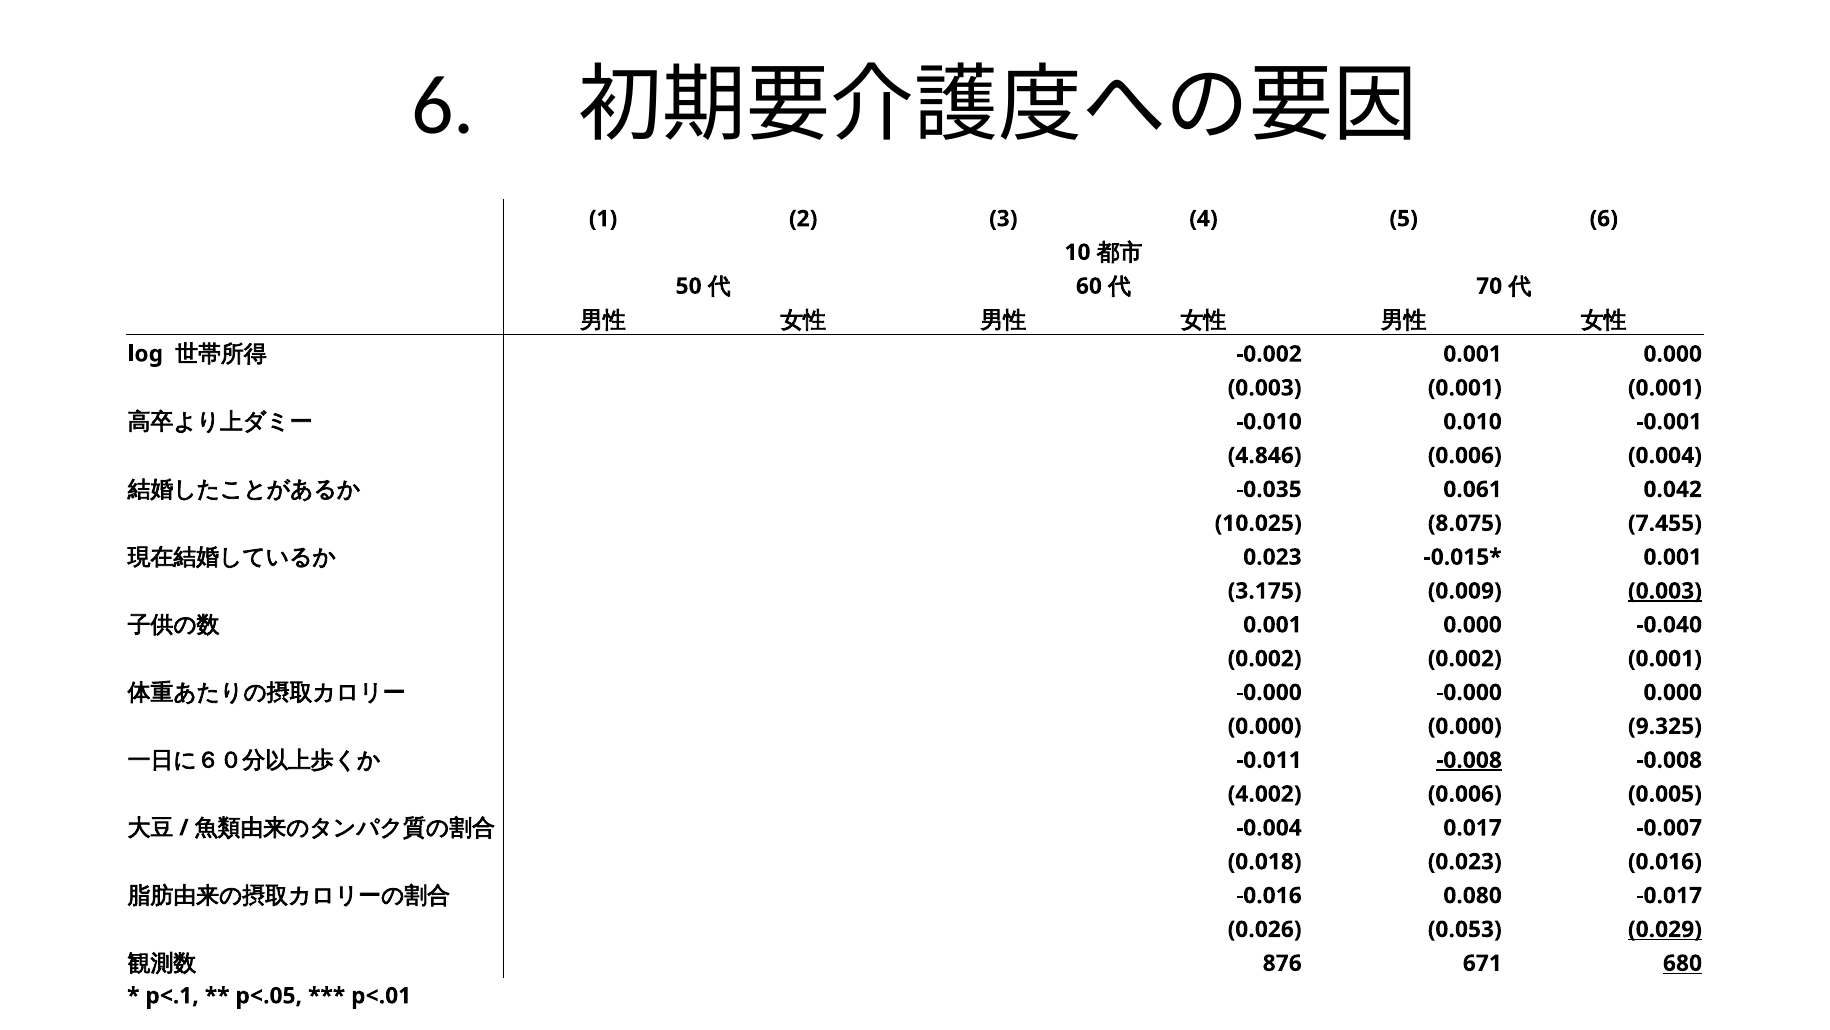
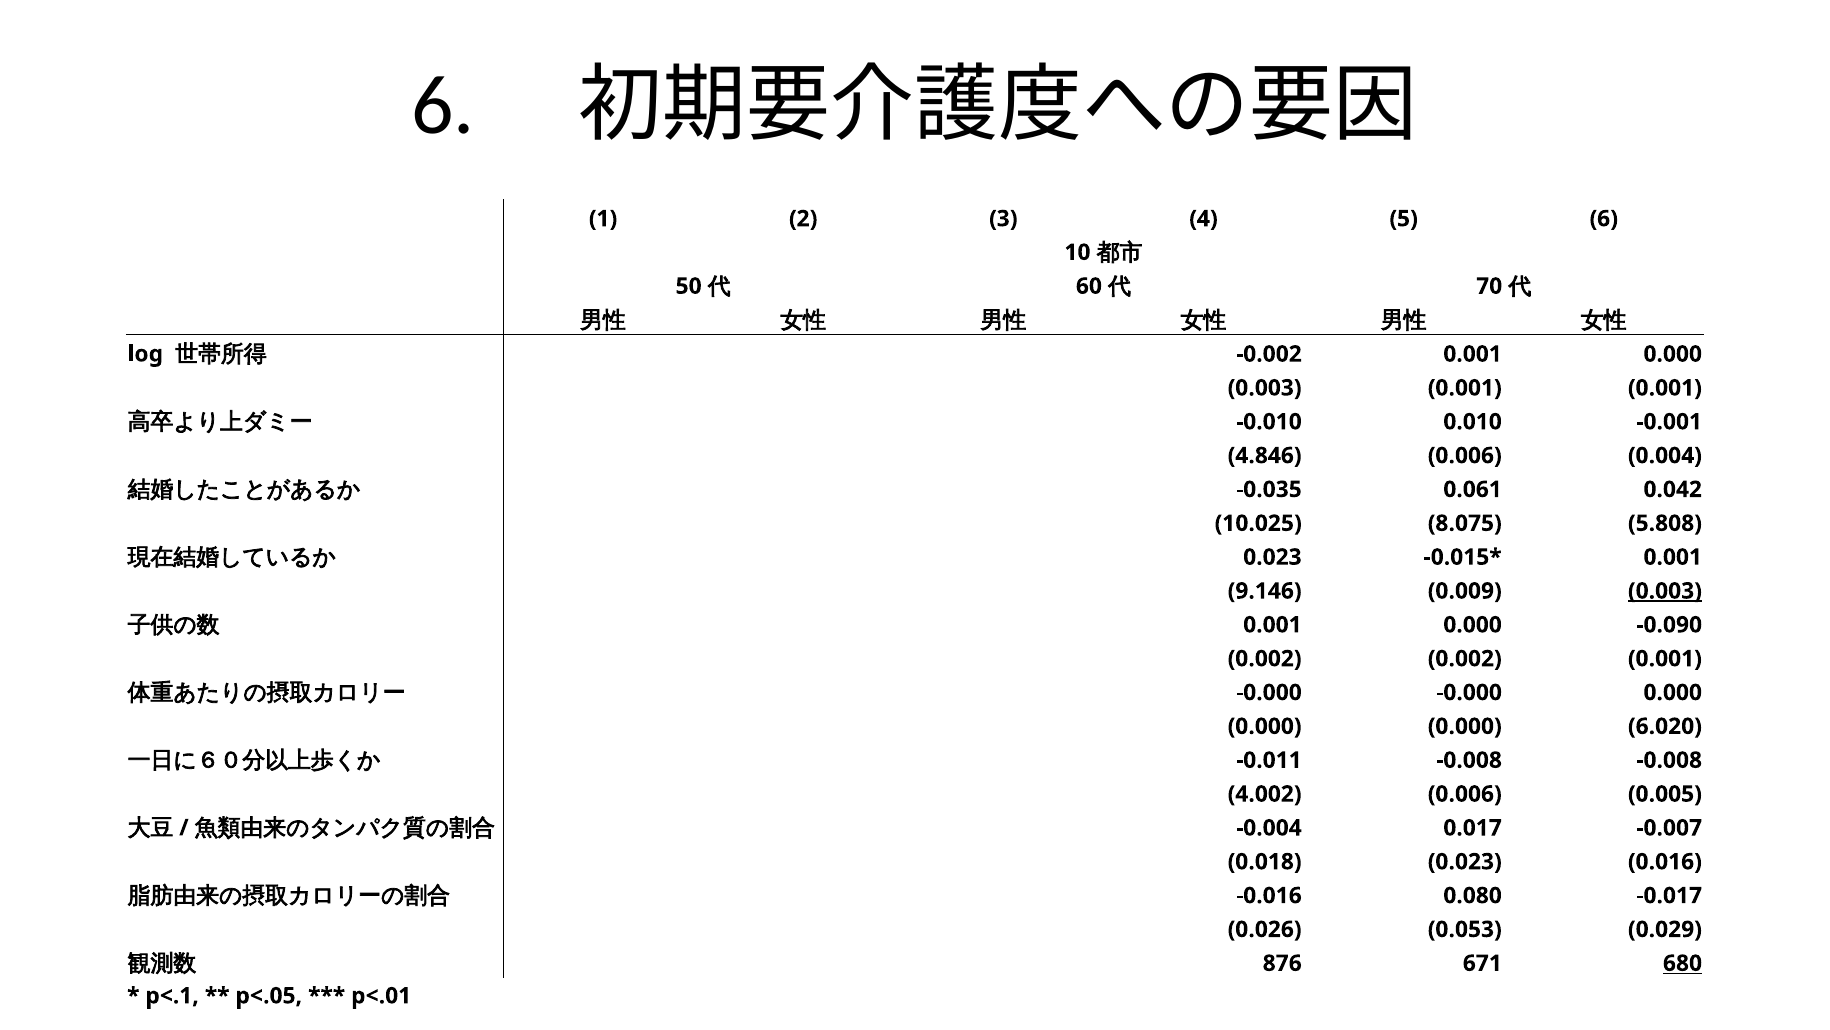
7.455: 7.455 -> 5.808
3.175: 3.175 -> 9.146
-0.040: -0.040 -> -0.090
9.325: 9.325 -> 6.020
-0.008 at (1469, 760) underline: present -> none
0.029 underline: present -> none
